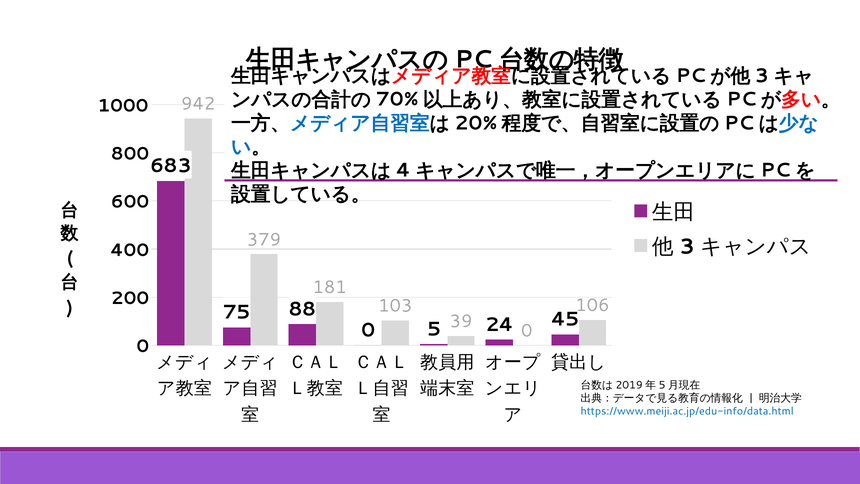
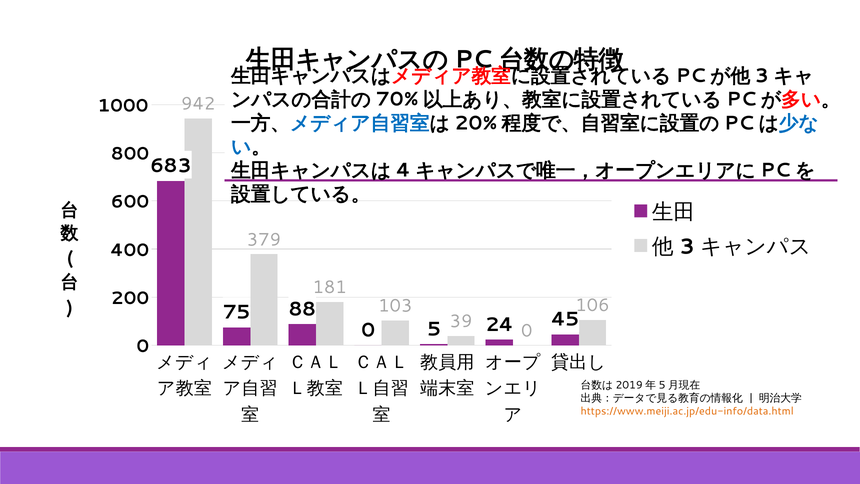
https://www.meiji.ac.jp/edu-info/data.html colour: blue -> orange
